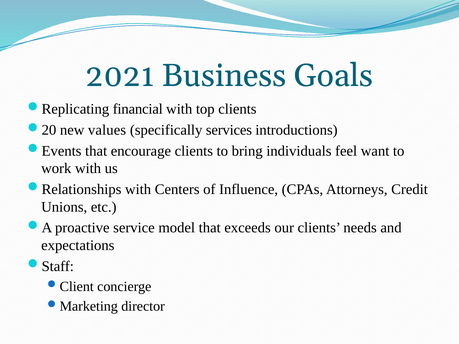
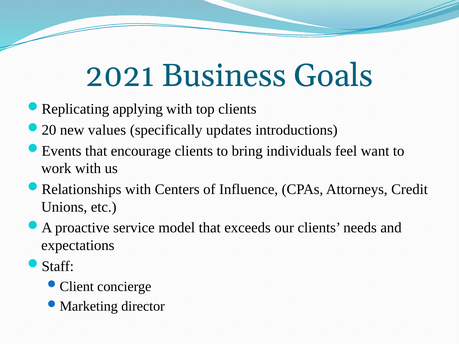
financial: financial -> applying
services: services -> updates
